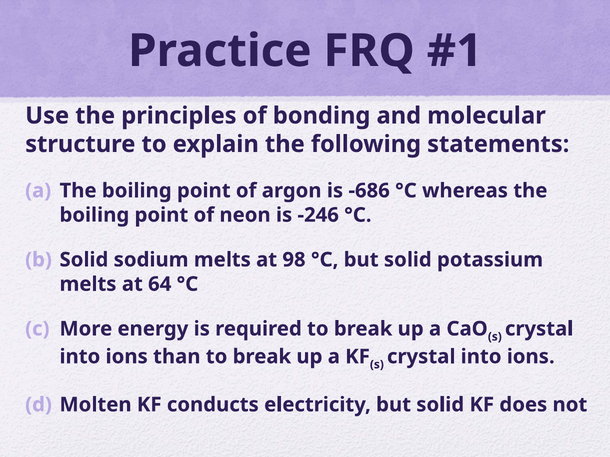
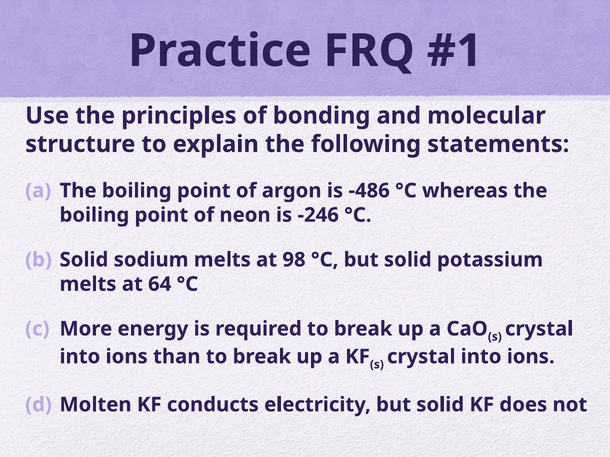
-686: -686 -> -486
